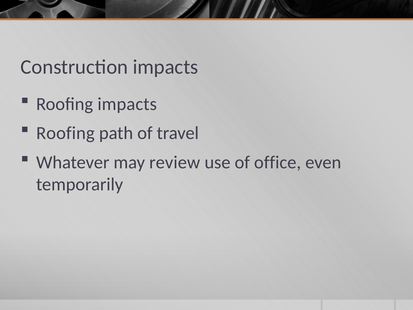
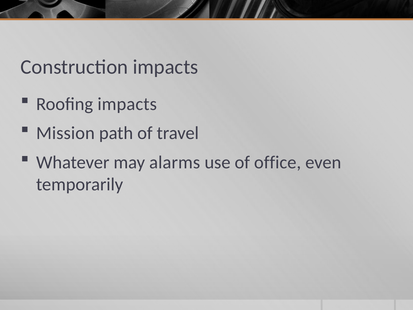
Roofing at (65, 133): Roofing -> Mission
review: review -> alarms
